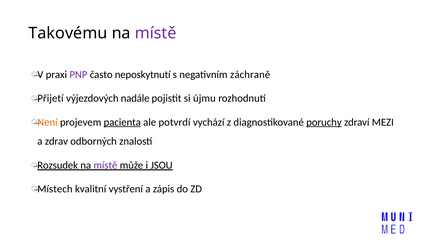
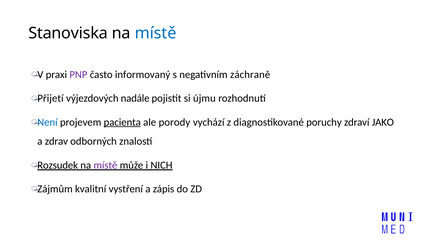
Takovému: Takovému -> Stanoviska
místě at (156, 33) colour: purple -> blue
neposkytnutí: neposkytnutí -> informovaný
Není colour: orange -> blue
potvrdí: potvrdí -> porody
poruchy underline: present -> none
MEZI: MEZI -> JAKO
JSOU: JSOU -> NICH
Místech: Místech -> Zájmům
